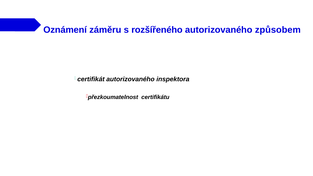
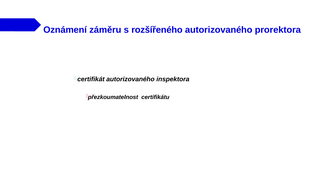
způsobem: způsobem -> prorektora
